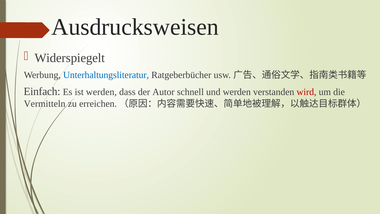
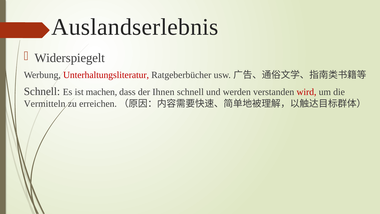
Ausdrucksweisen: Ausdrucksweisen -> Auslandserlebnis
Unterhaltungsliteratur colour: blue -> red
Einfach at (42, 91): Einfach -> Schnell
ist werden: werden -> machen
Autor: Autor -> Ihnen
